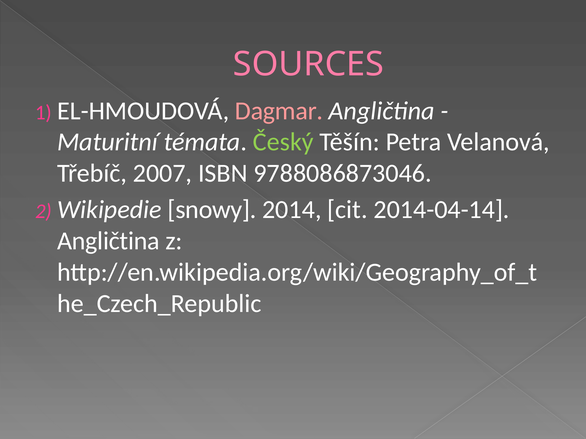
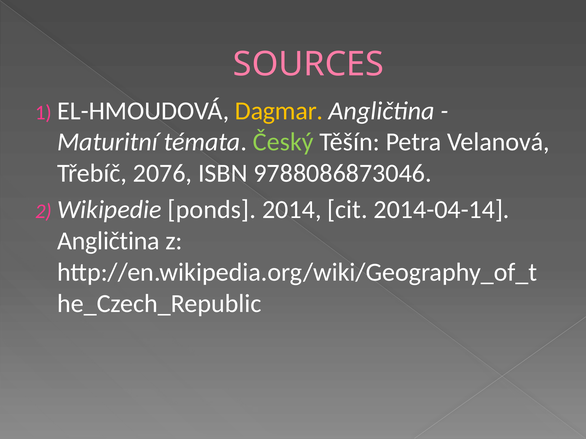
Dagmar colour: pink -> yellow
2007: 2007 -> 2076
snowy: snowy -> ponds
